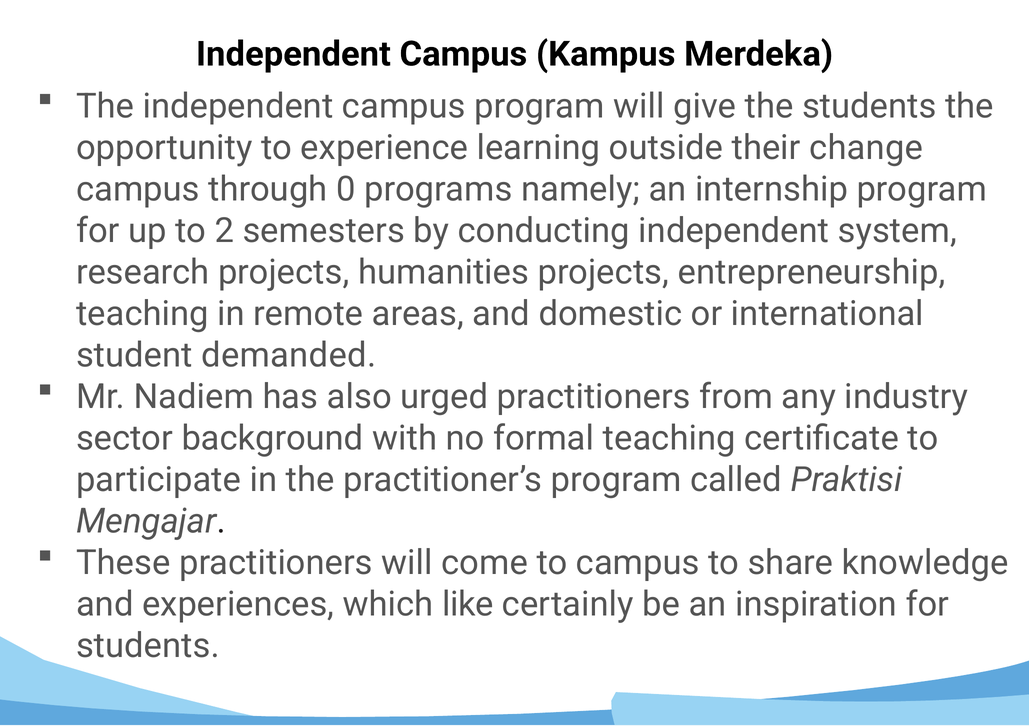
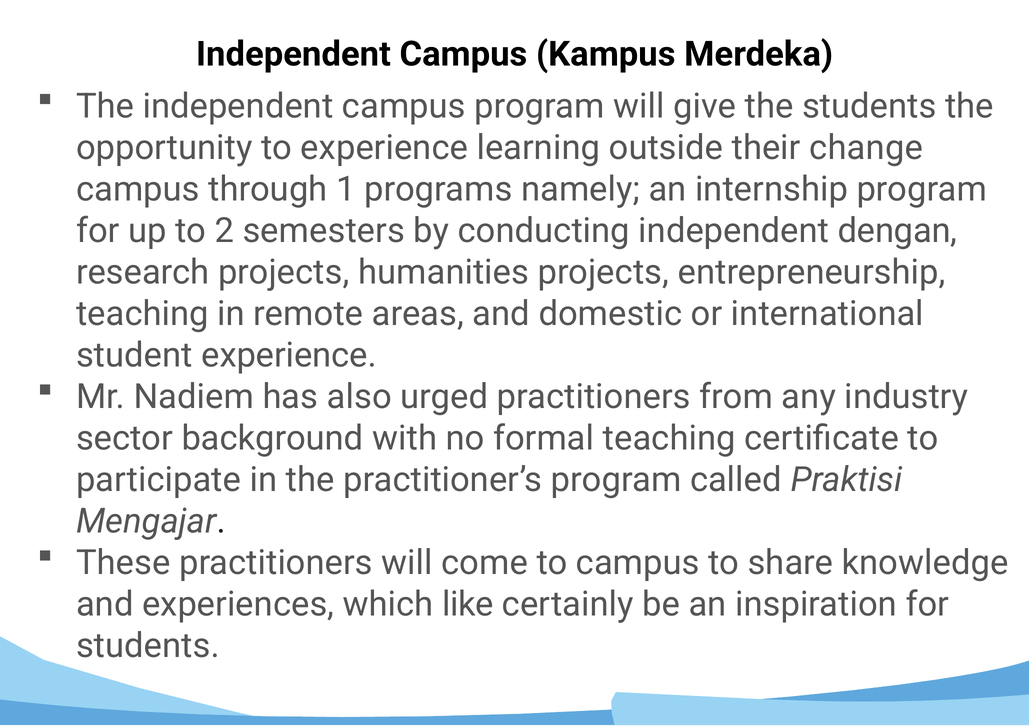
0: 0 -> 1
system: system -> dengan
student demanded: demanded -> experience
